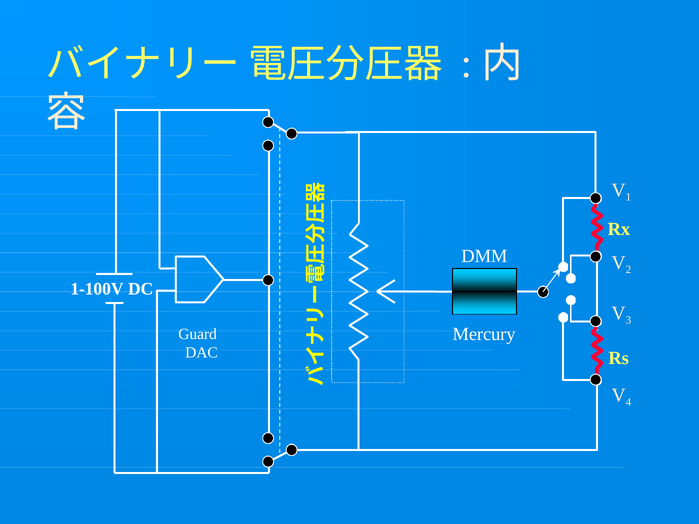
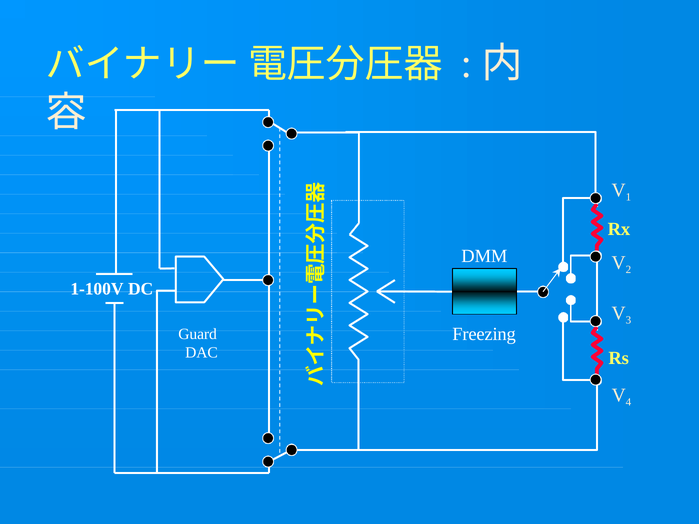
Mercury: Mercury -> Freezing
